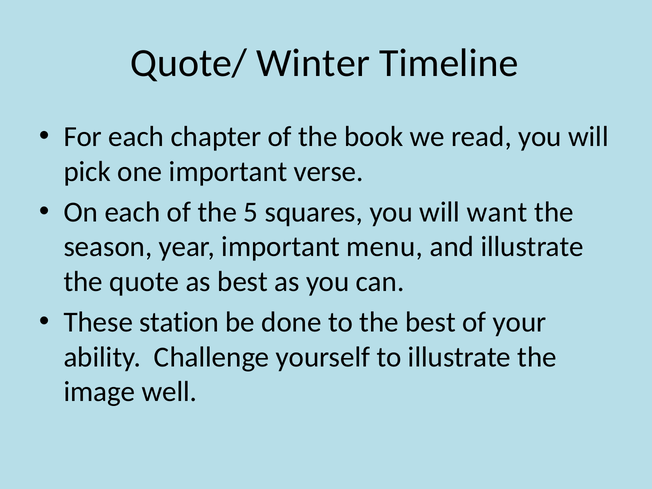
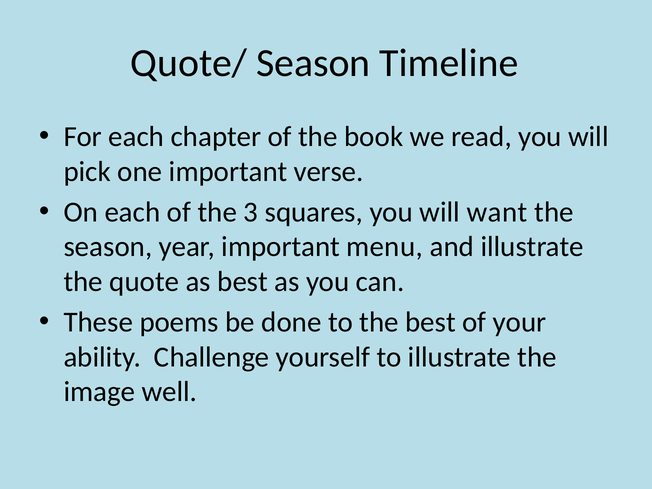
Quote/ Winter: Winter -> Season
5: 5 -> 3
station: station -> poems
